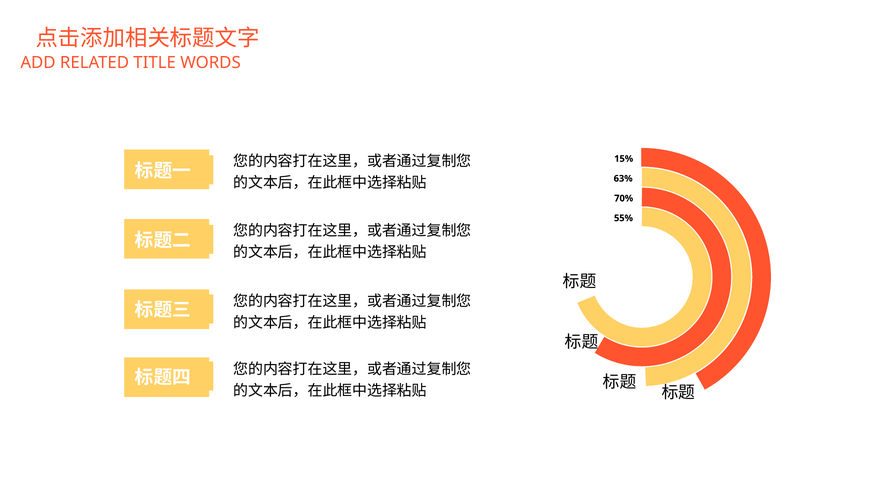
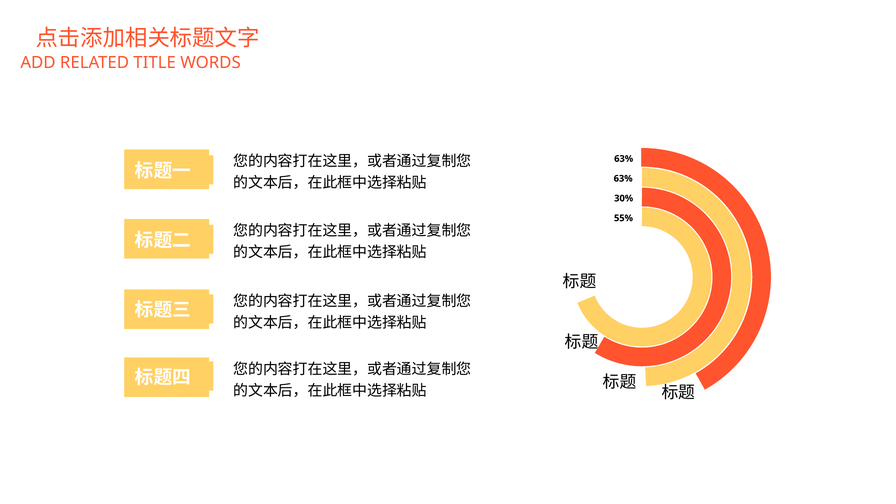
15% at (624, 159): 15% -> 63%
70%: 70% -> 30%
